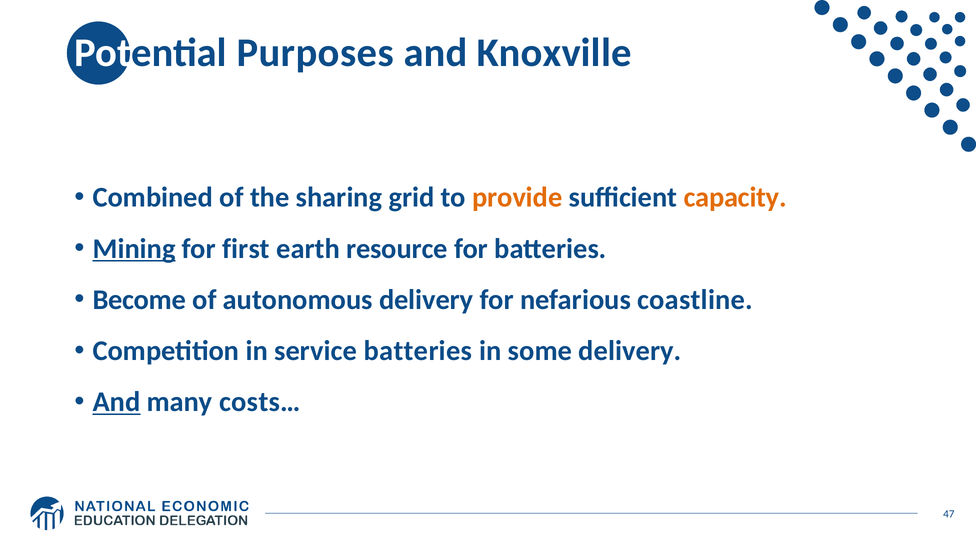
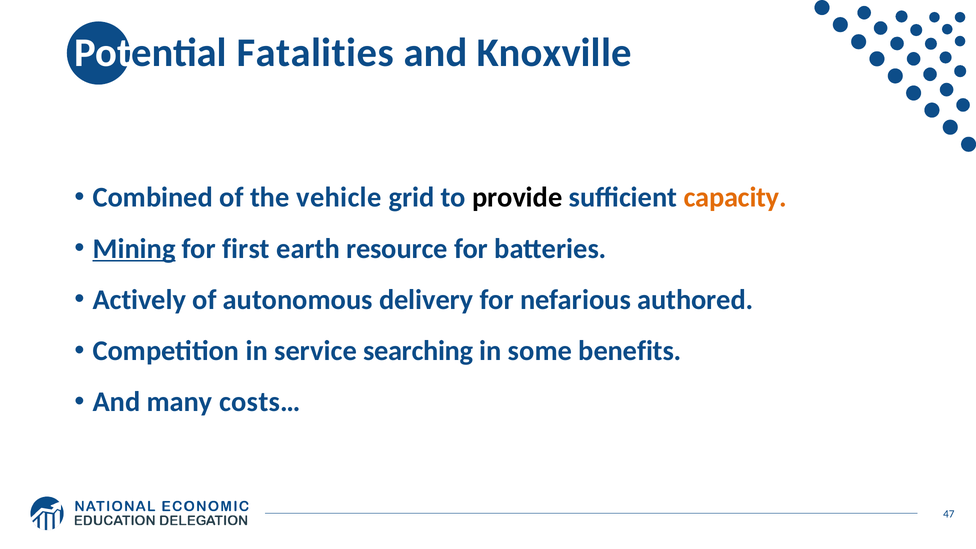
Purposes: Purposes -> Fatalities
sharing: sharing -> vehicle
provide colour: orange -> black
Become: Become -> Actively
coastline: coastline -> authored
service batteries: batteries -> searching
some delivery: delivery -> benefits
And at (117, 402) underline: present -> none
